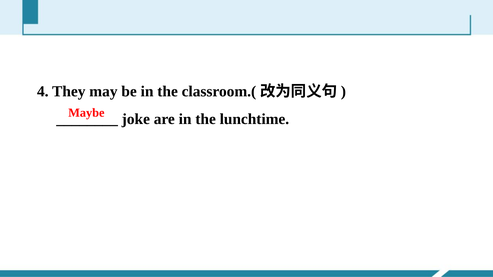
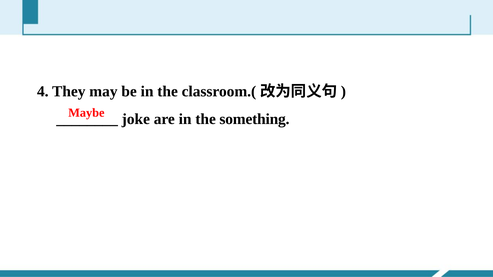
lunchtime: lunchtime -> something
